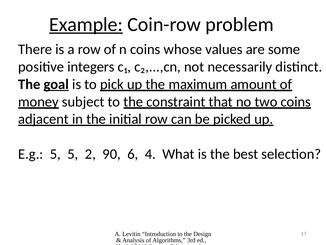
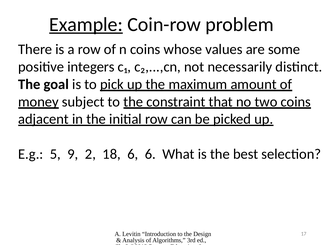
goal underline: present -> none
5 5: 5 -> 9
90: 90 -> 18
6 4: 4 -> 6
